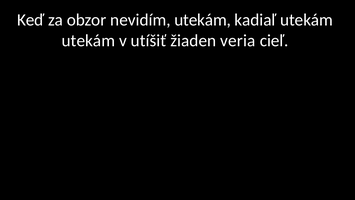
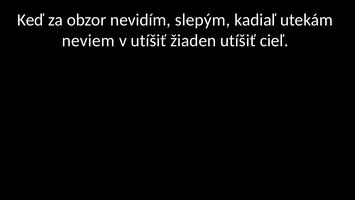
nevidím utekám: utekám -> slepým
utekám at (88, 41): utekám -> neviem
žiaden veria: veria -> utíšiť
